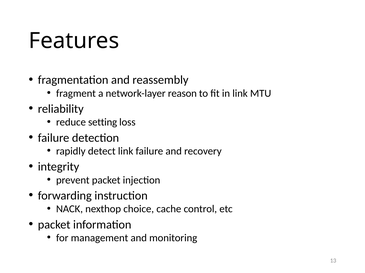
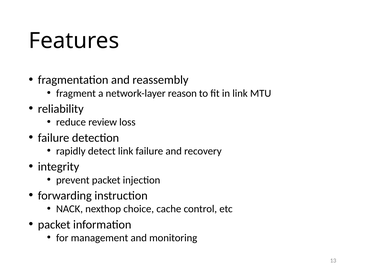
setting: setting -> review
